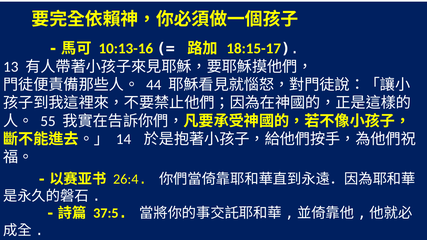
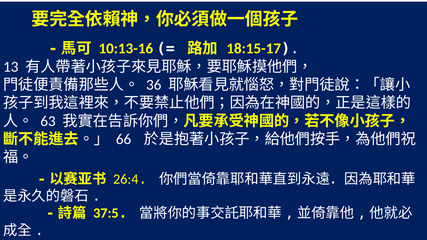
44: 44 -> 36
55: 55 -> 63
14: 14 -> 66
